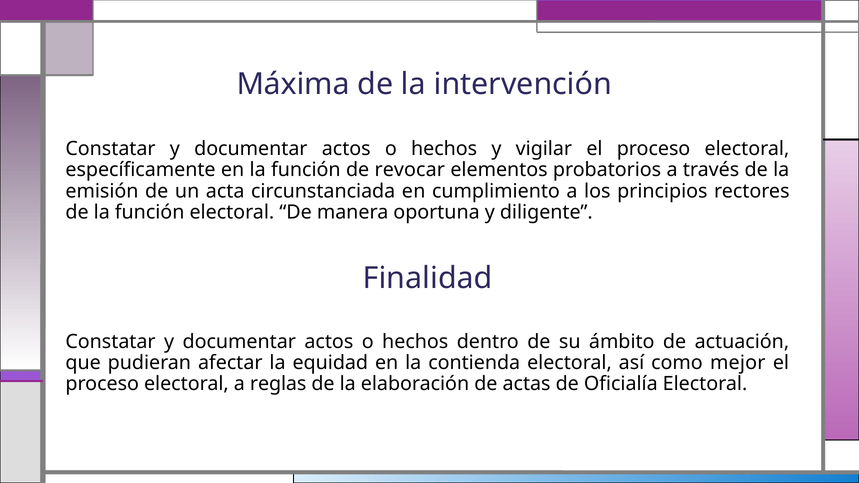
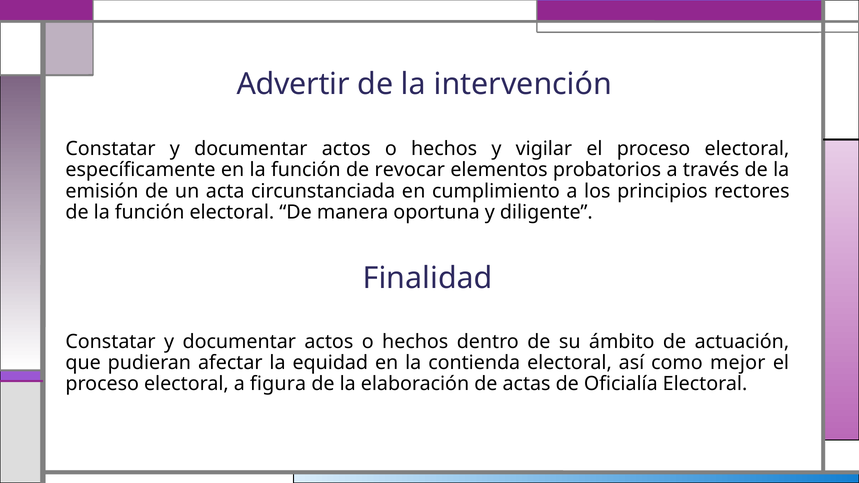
Máxima: Máxima -> Advertir
reglas: reglas -> figura
